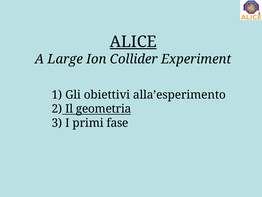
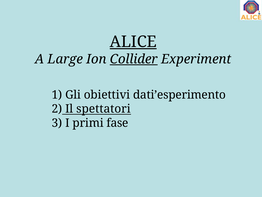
Collider underline: none -> present
alla’esperimento: alla’esperimento -> dati’esperimento
geometria: geometria -> spettatori
